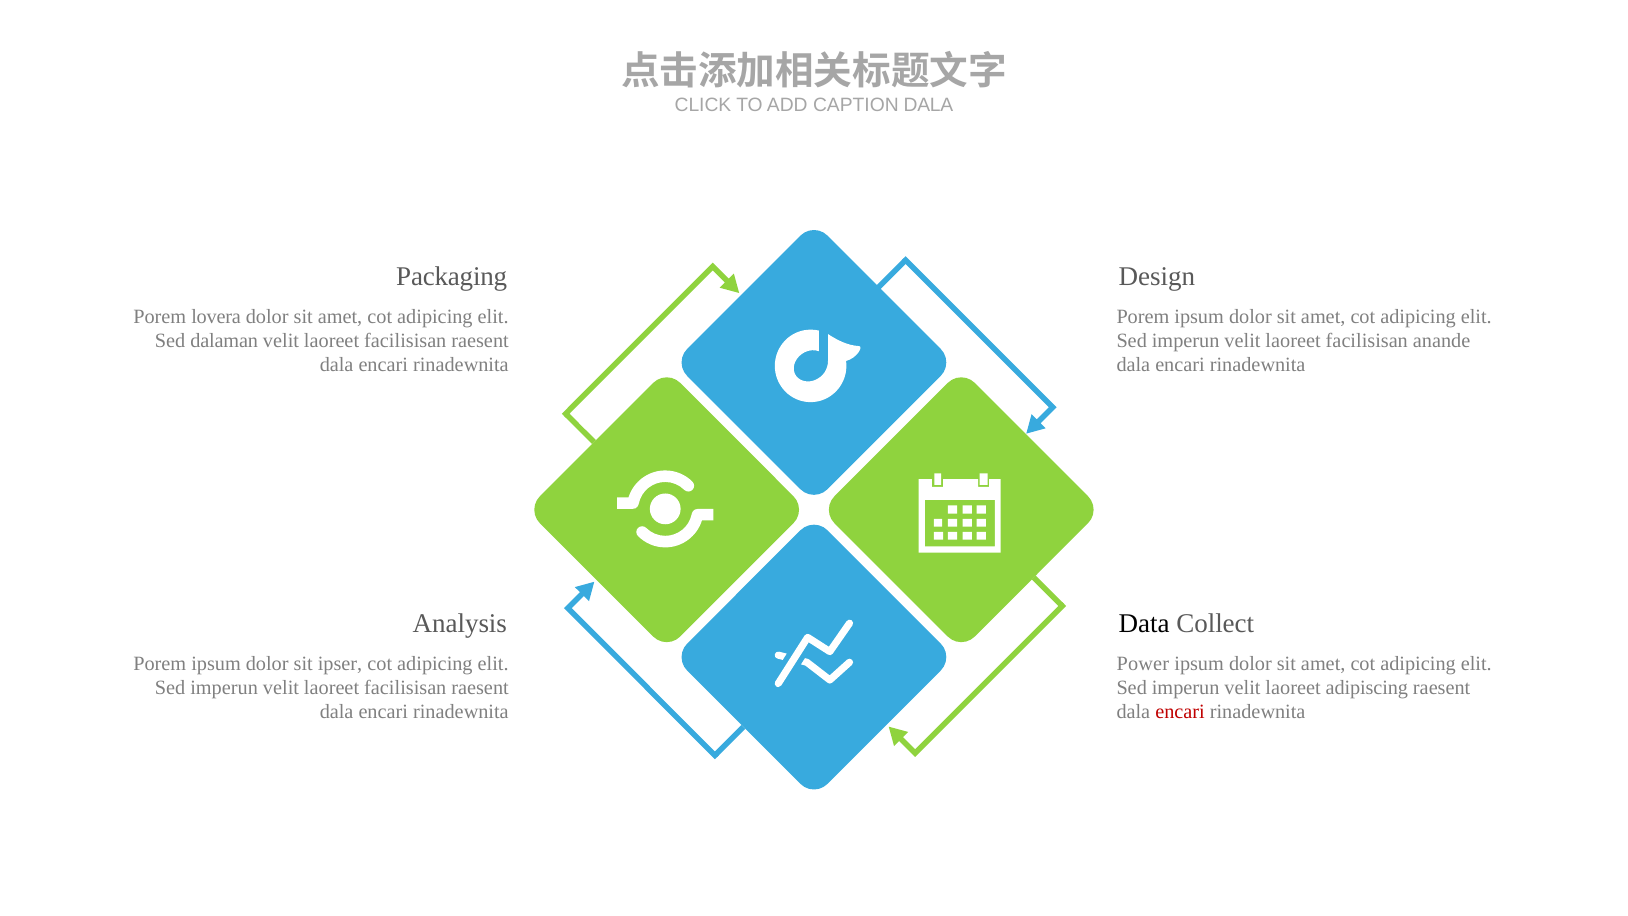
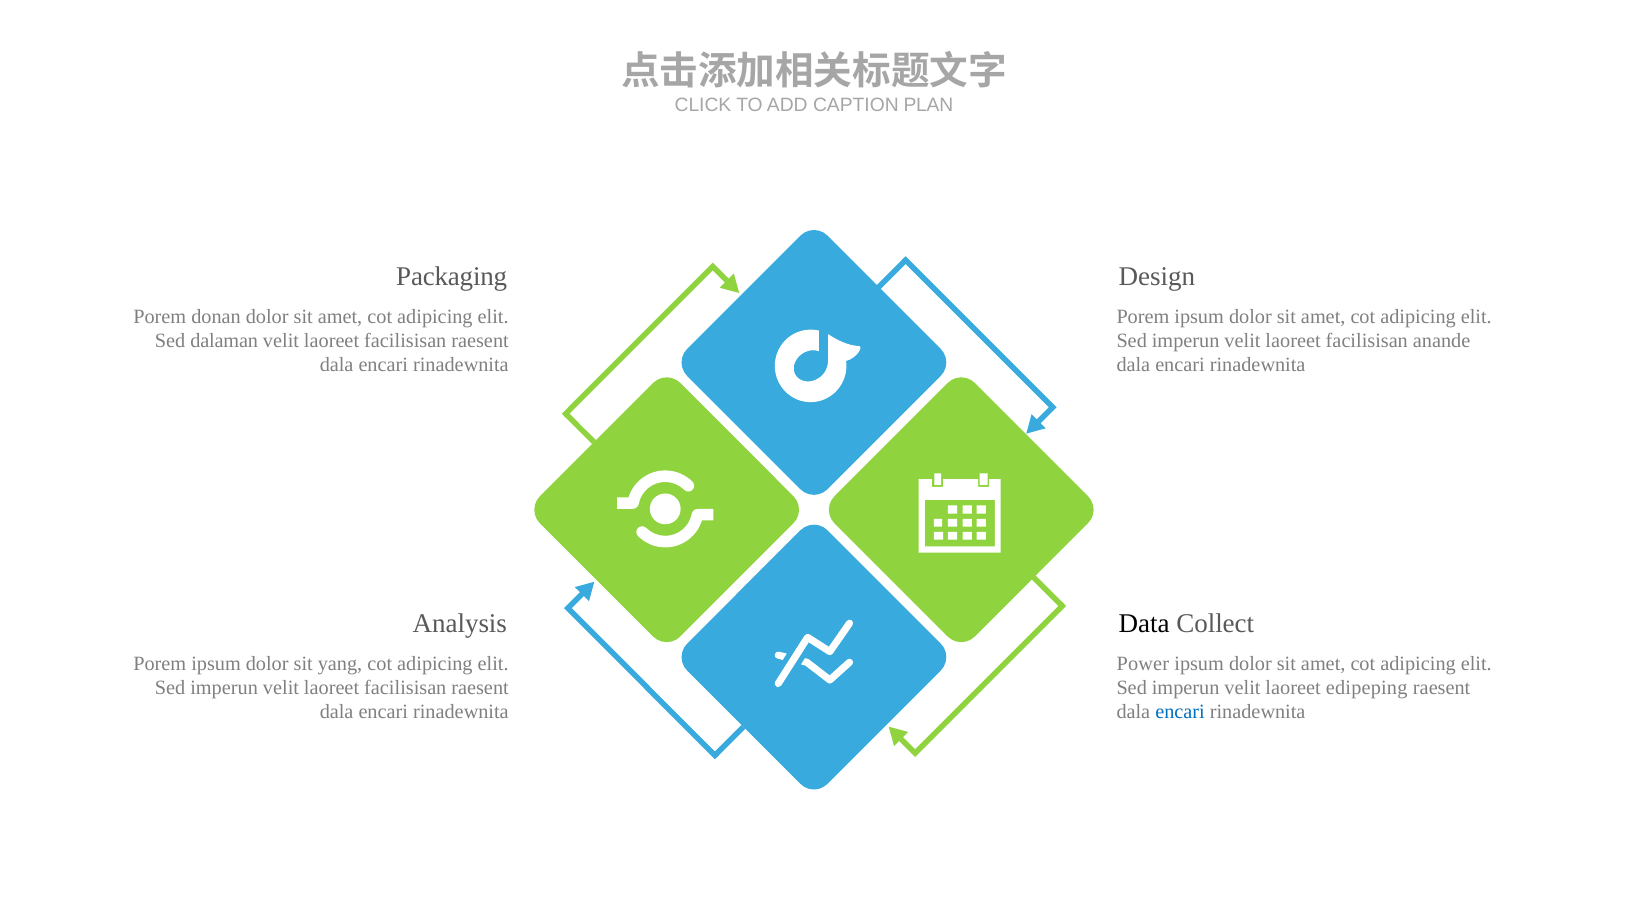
CAPTION DALA: DALA -> PLAN
lovera: lovera -> donan
ipser: ipser -> yang
adipiscing: adipiscing -> edipeping
encari at (1180, 712) colour: red -> blue
